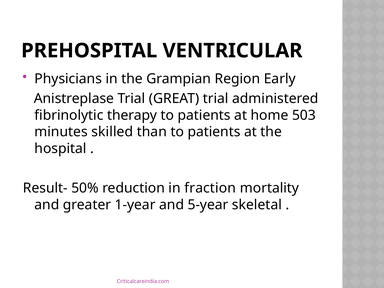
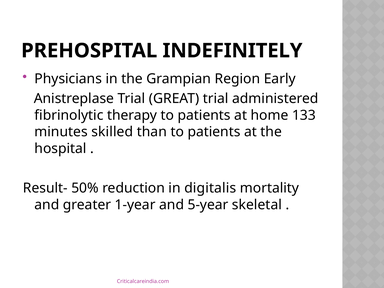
VENTRICULAR: VENTRICULAR -> INDEFINITELY
503: 503 -> 133
fraction: fraction -> digitalis
